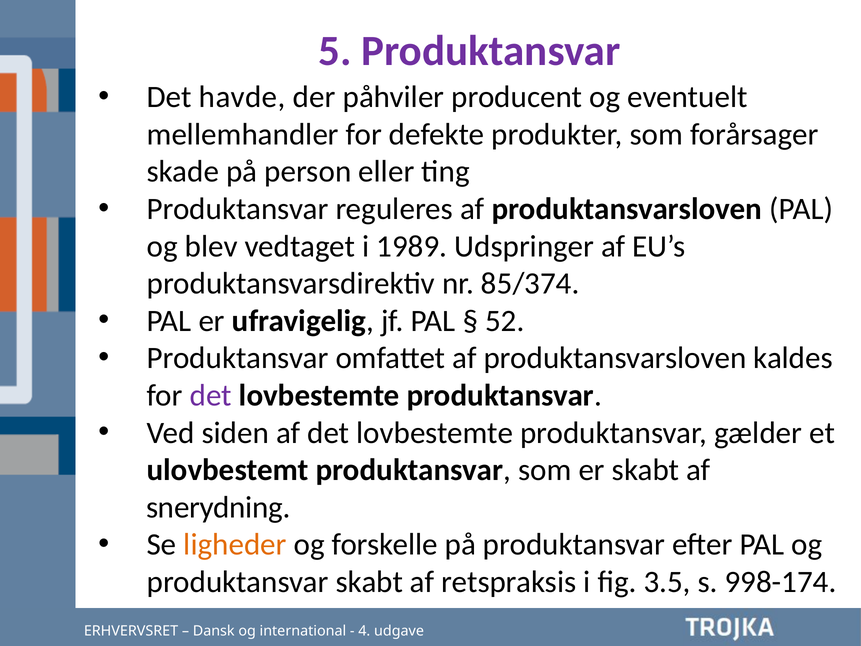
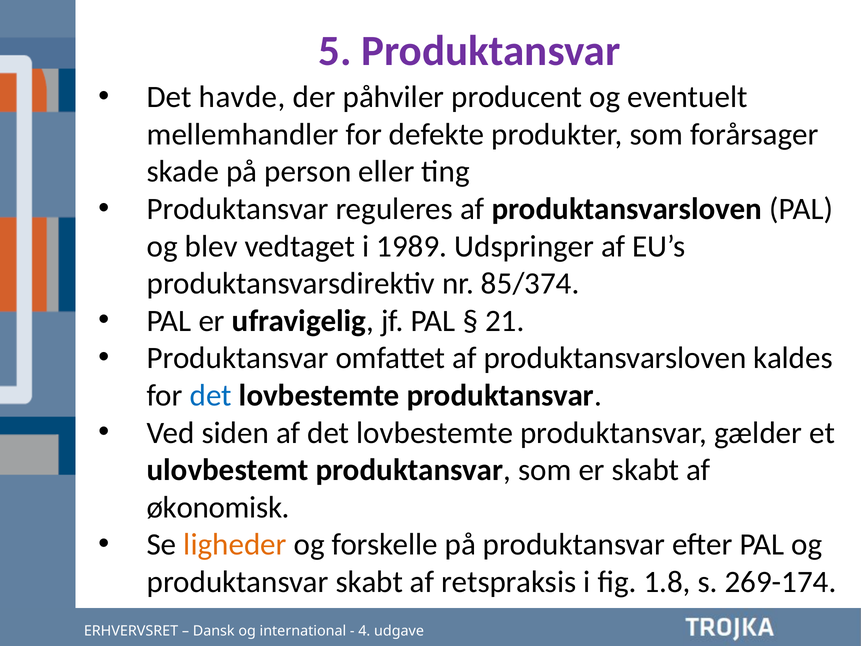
52: 52 -> 21
det at (211, 395) colour: purple -> blue
snerydning: snerydning -> økonomisk
3.5: 3.5 -> 1.8
998-174: 998-174 -> 269-174
